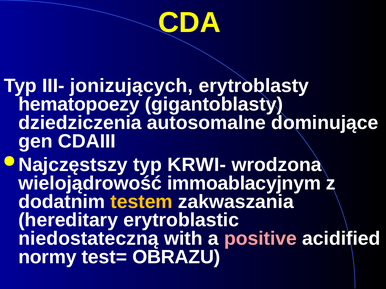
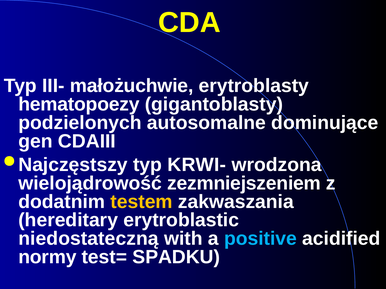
jonizujących: jonizujących -> małożuchwie
dziedziczenia: dziedziczenia -> podzielonych
immoablacyjnym: immoablacyjnym -> zezmniejszeniem
positive colour: pink -> light blue
OBRAZU: OBRAZU -> SPADKU
